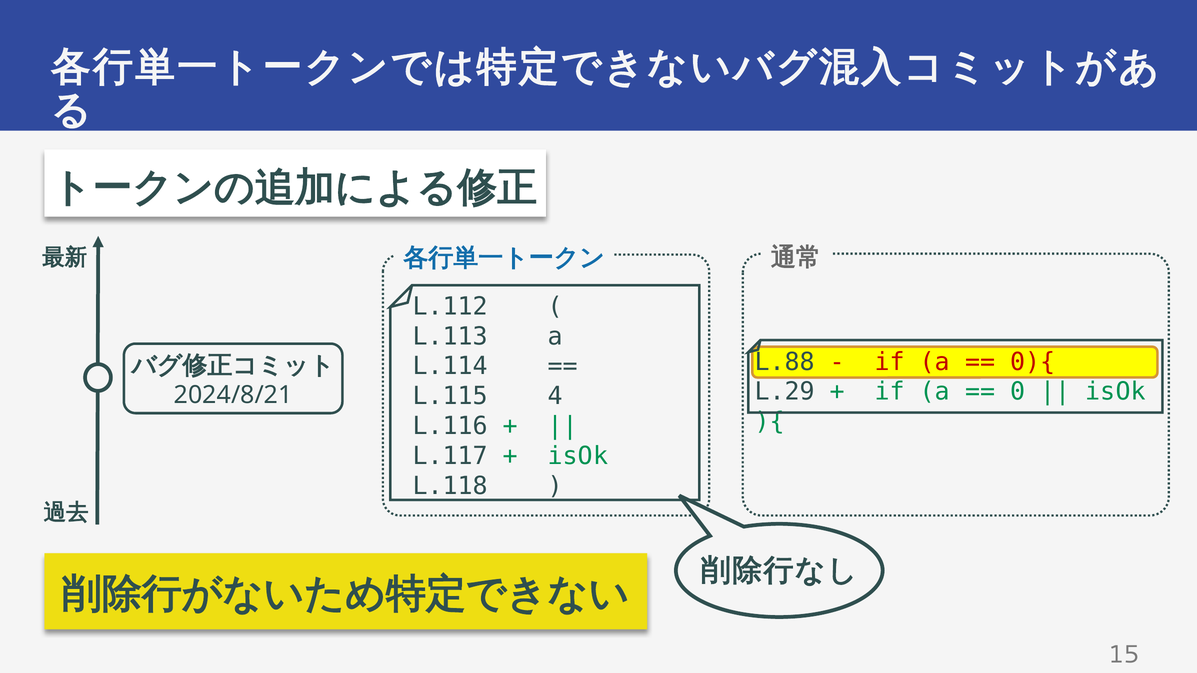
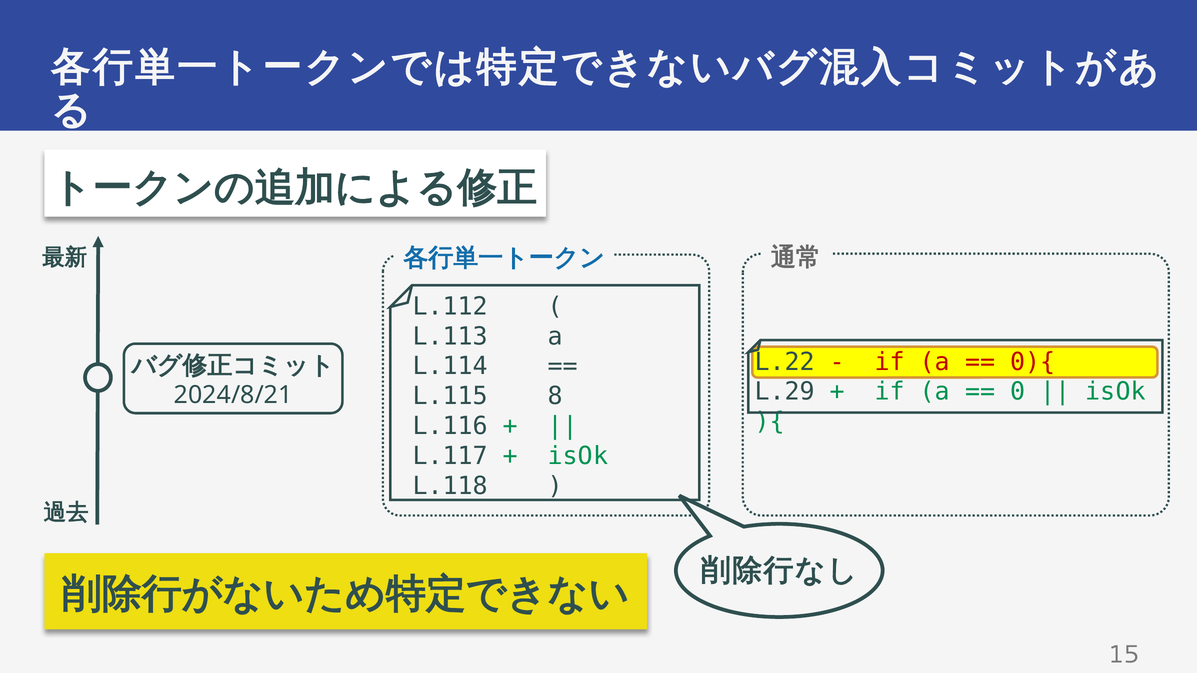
L.88: L.88 -> L.22
4: 4 -> 8
